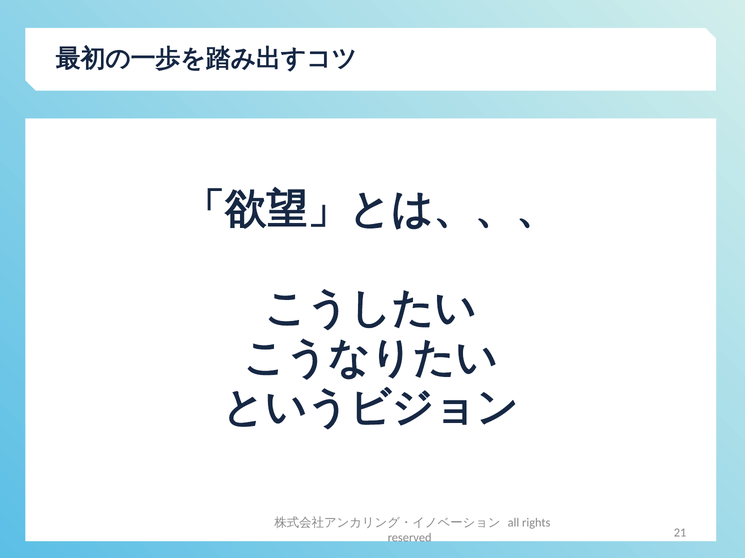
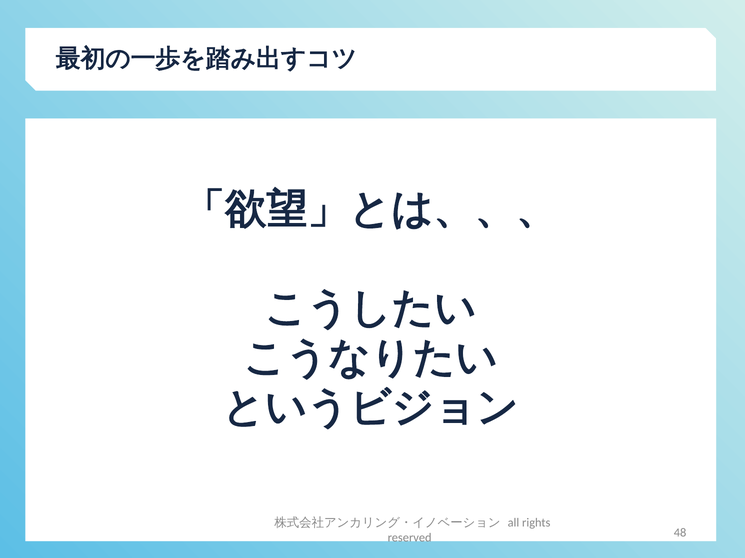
21: 21 -> 48
